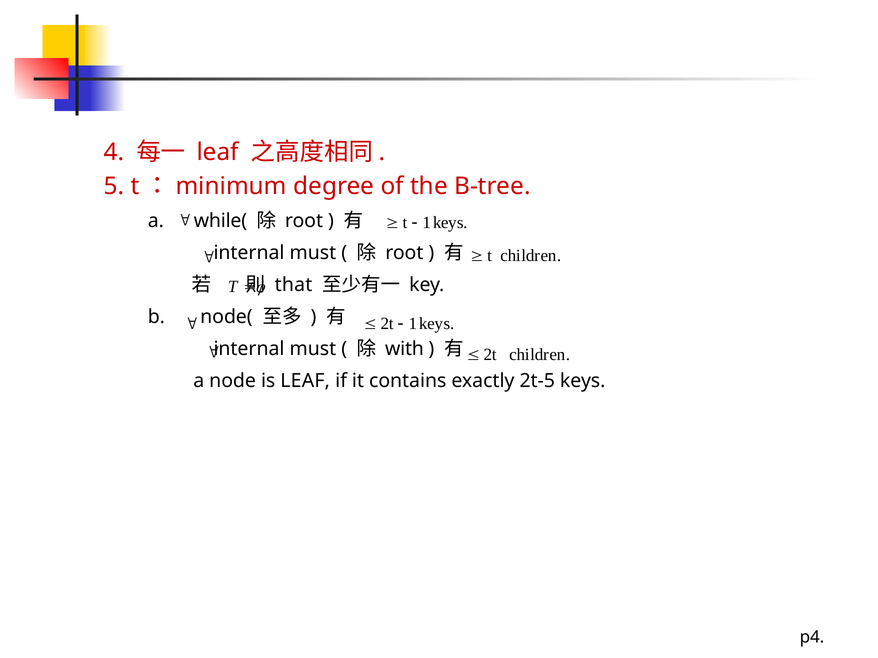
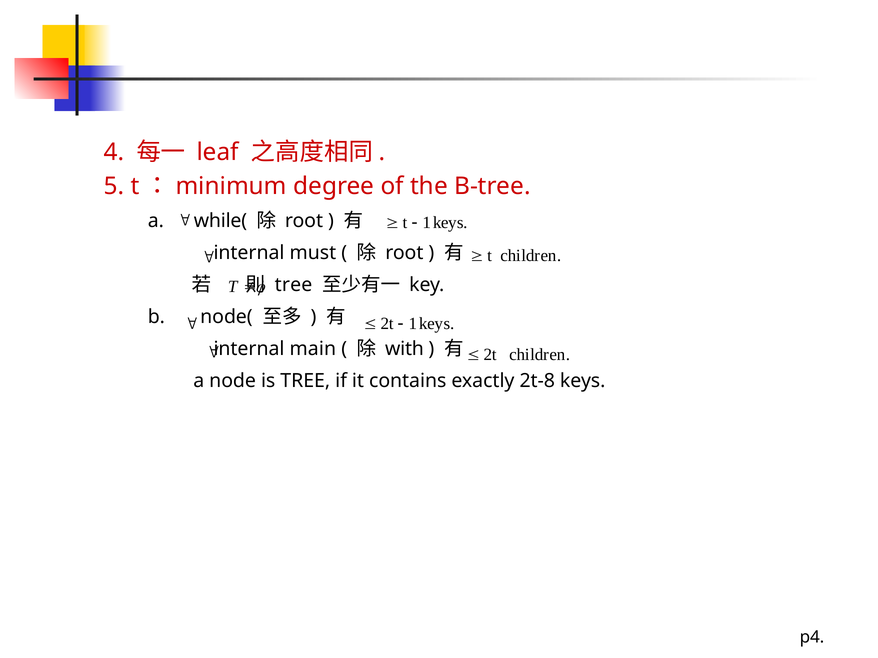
that at (294, 285): that -> tree
must at (313, 349): must -> main
is LEAF: LEAF -> TREE
2t-5: 2t-5 -> 2t-8
